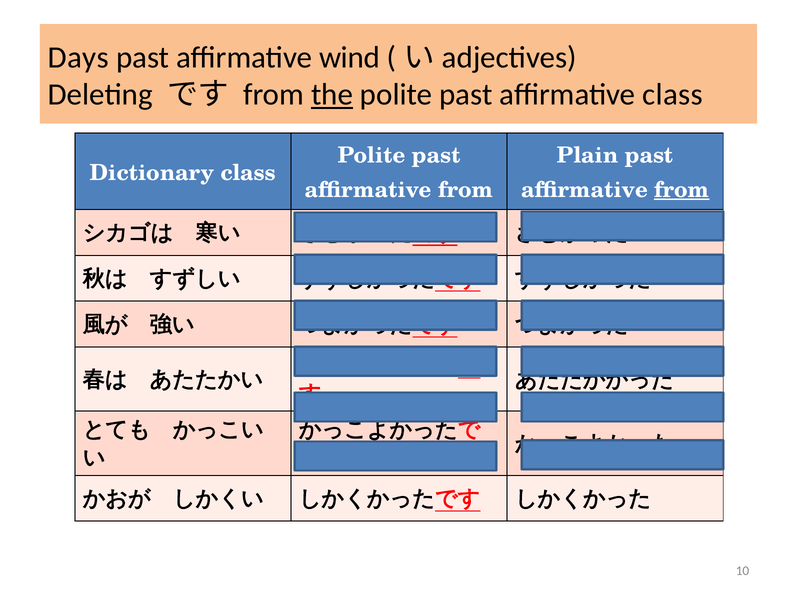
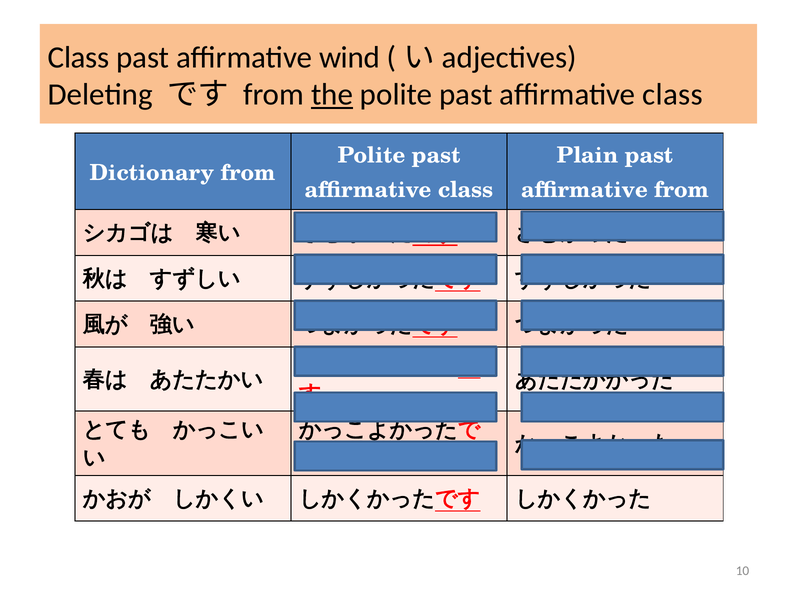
Days at (78, 57): Days -> Class
Dictionary class: class -> from
from at (466, 190): from -> class
from at (682, 190) underline: present -> none
